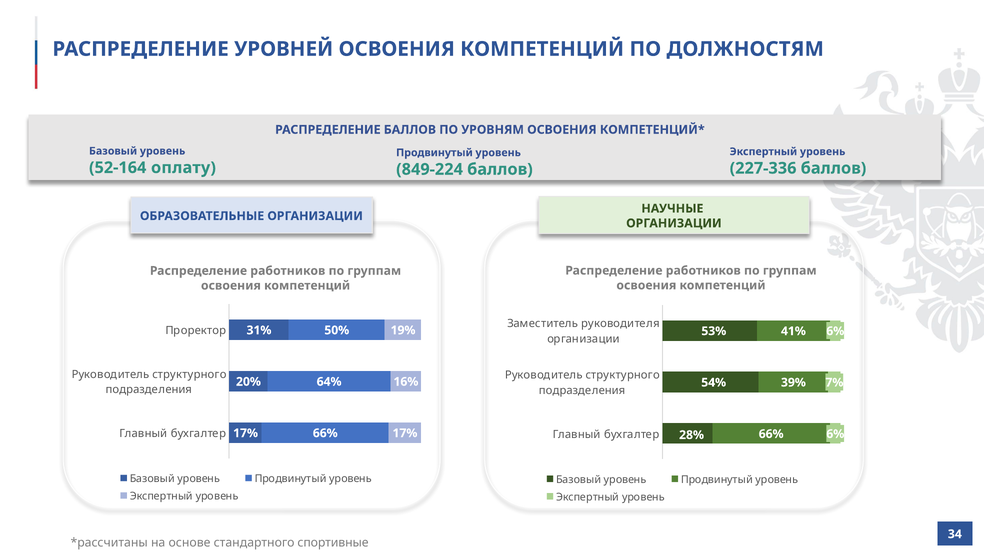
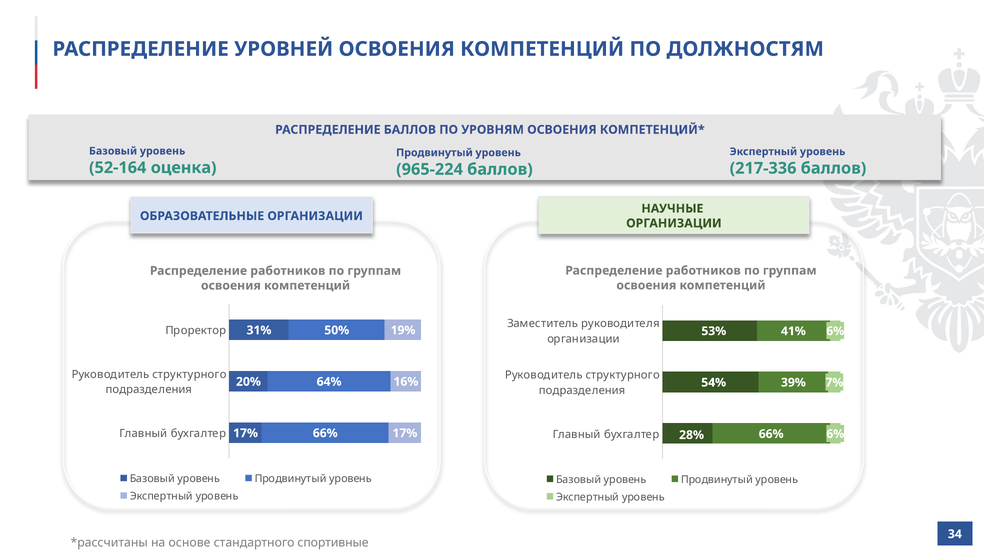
оплату: оплату -> оценка
227-336: 227-336 -> 217-336
849-224: 849-224 -> 965-224
